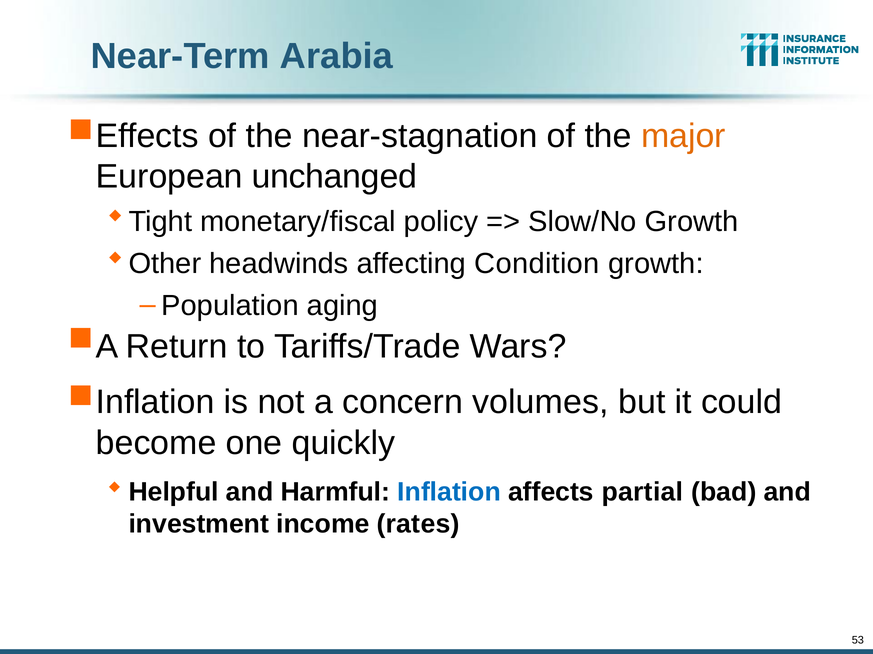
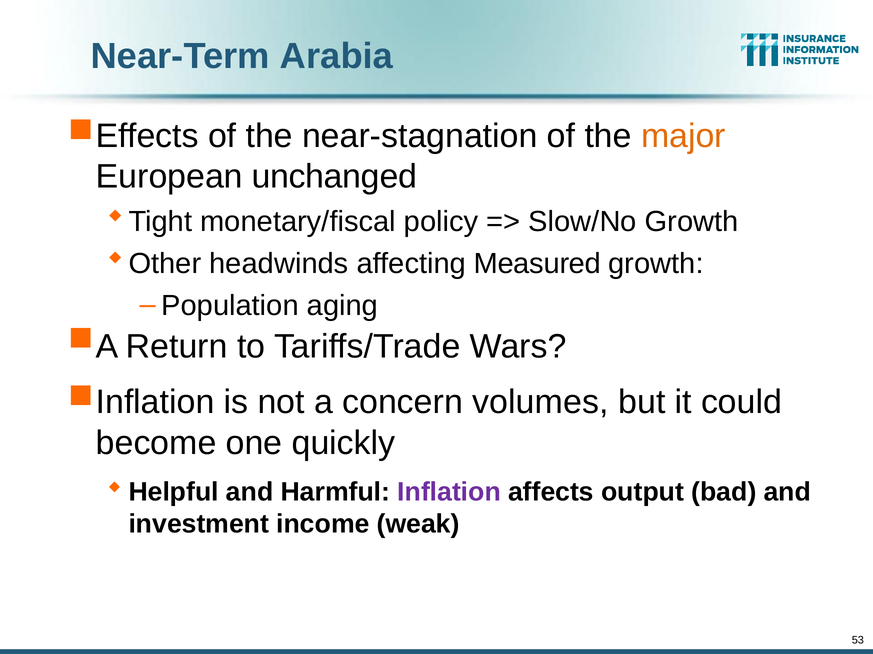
Condition: Condition -> Measured
Inflation colour: blue -> purple
partial: partial -> output
rates: rates -> weak
